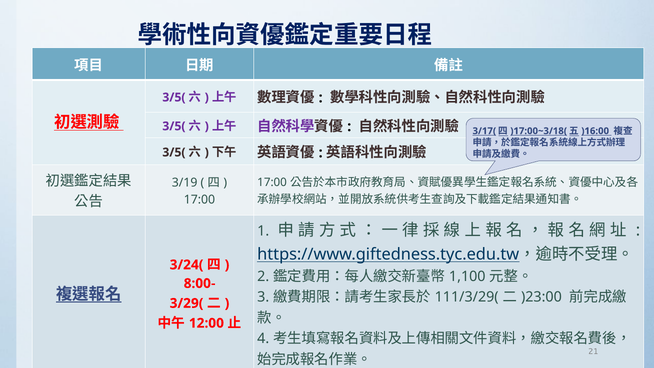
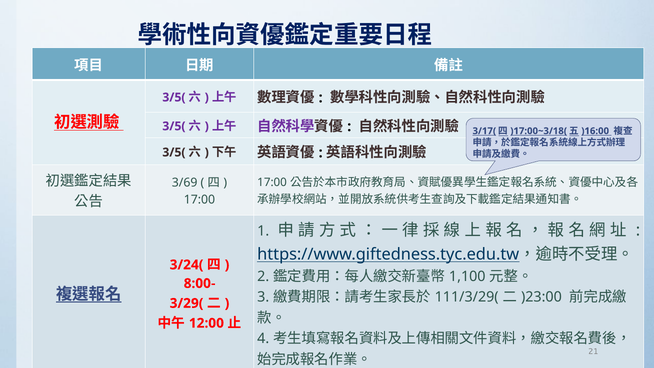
3/19: 3/19 -> 3/69
